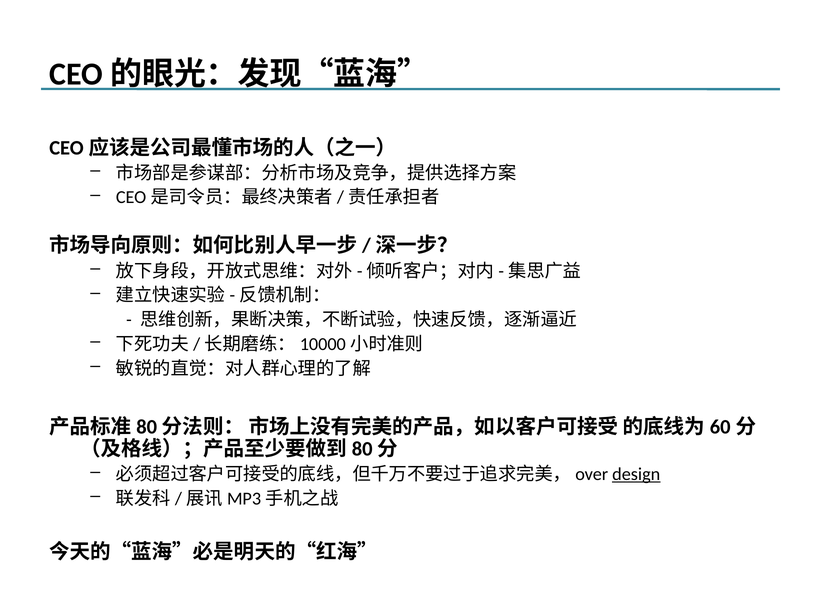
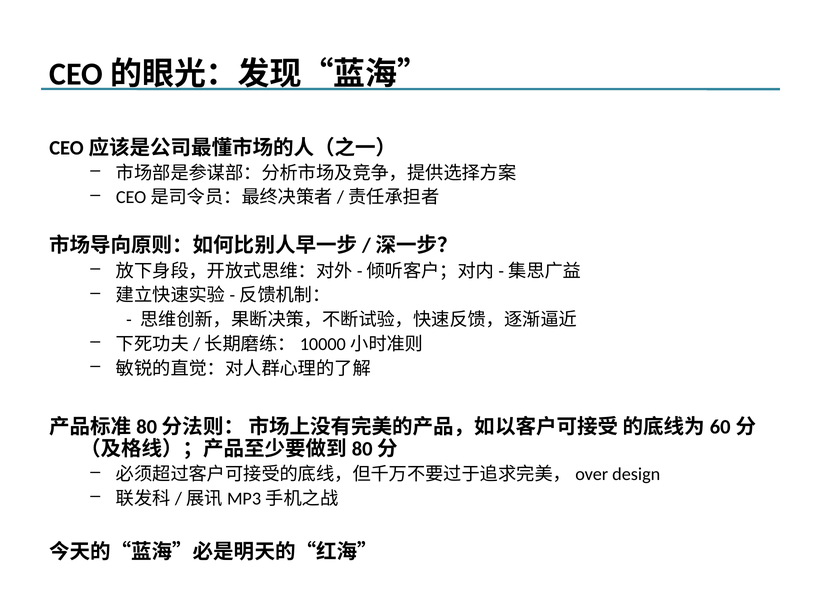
design underline: present -> none
